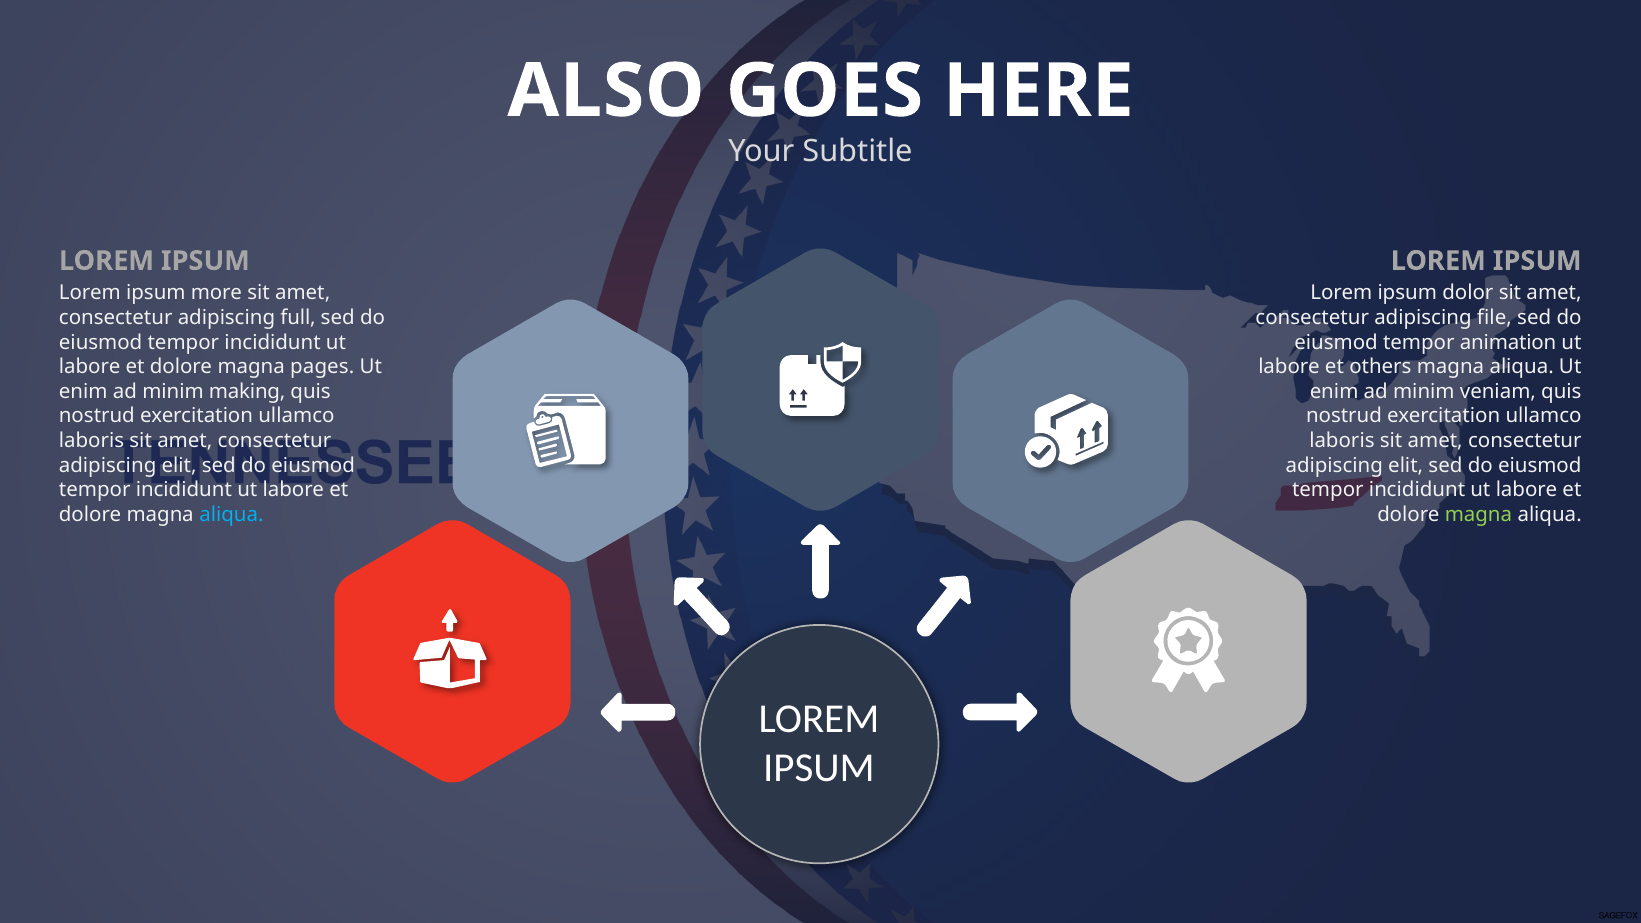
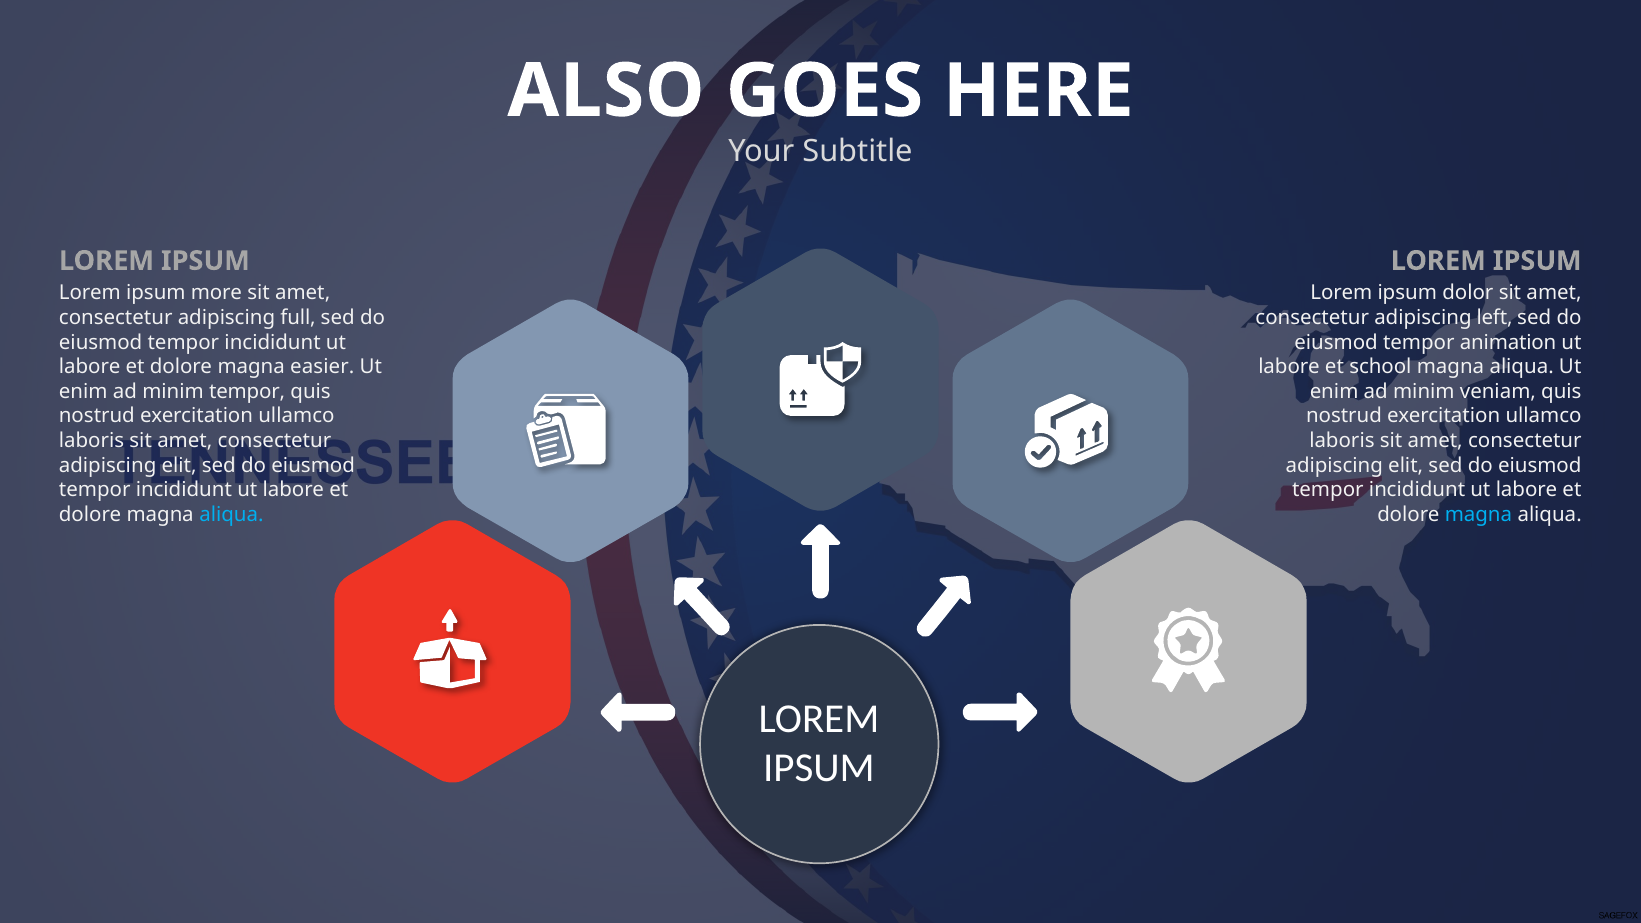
file: file -> left
pages: pages -> easier
others: others -> school
minim making: making -> tempor
magna at (1478, 515) colour: light green -> light blue
